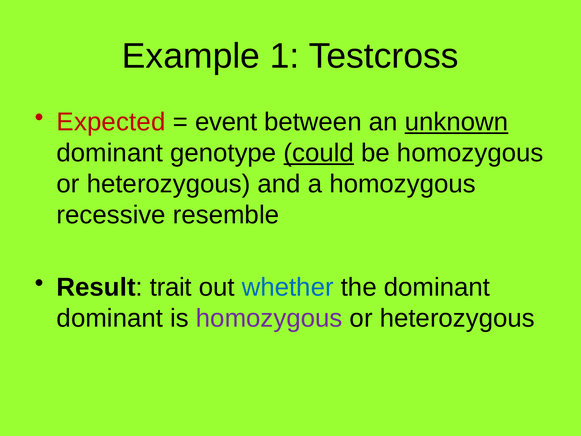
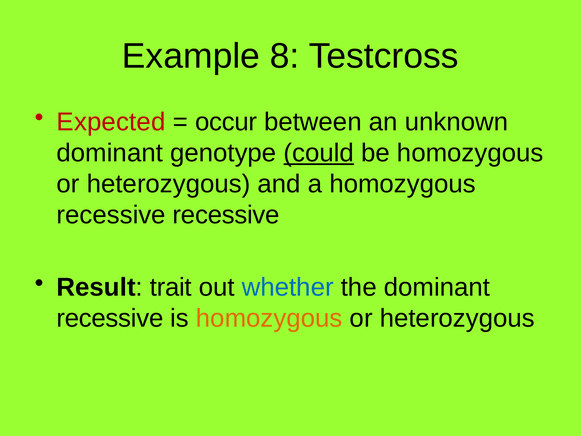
1: 1 -> 8
event: event -> occur
unknown underline: present -> none
recessive resemble: resemble -> recessive
dominant at (110, 318): dominant -> recessive
homozygous at (269, 318) colour: purple -> orange
